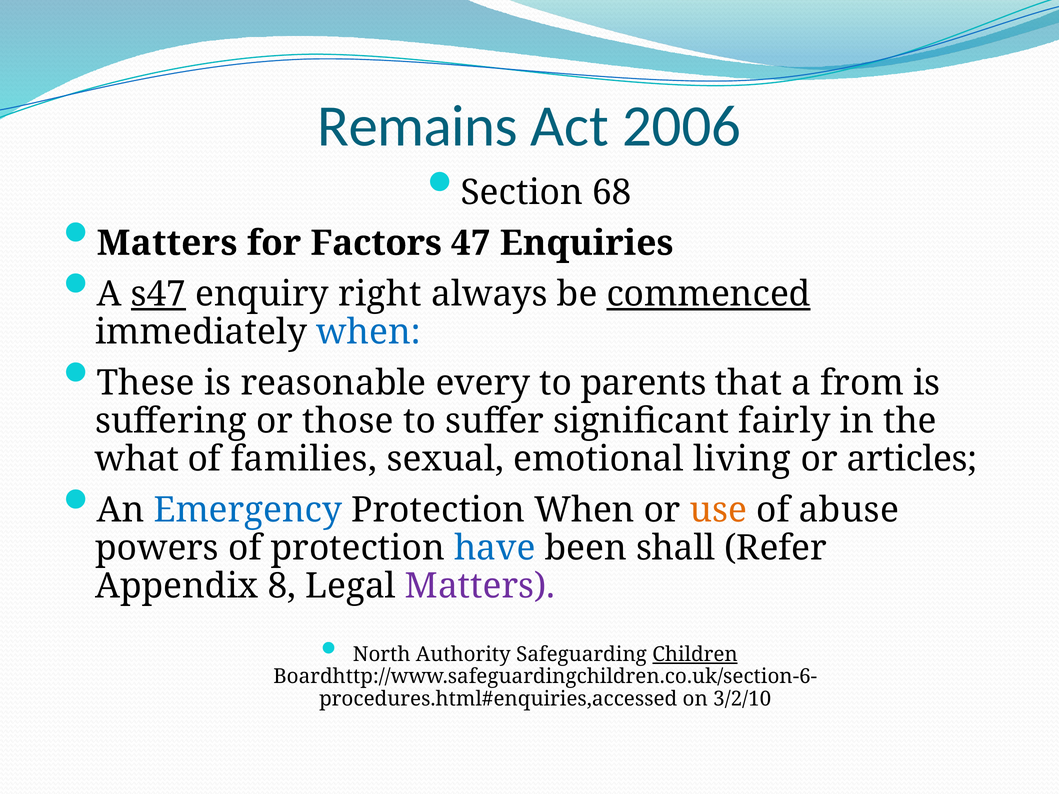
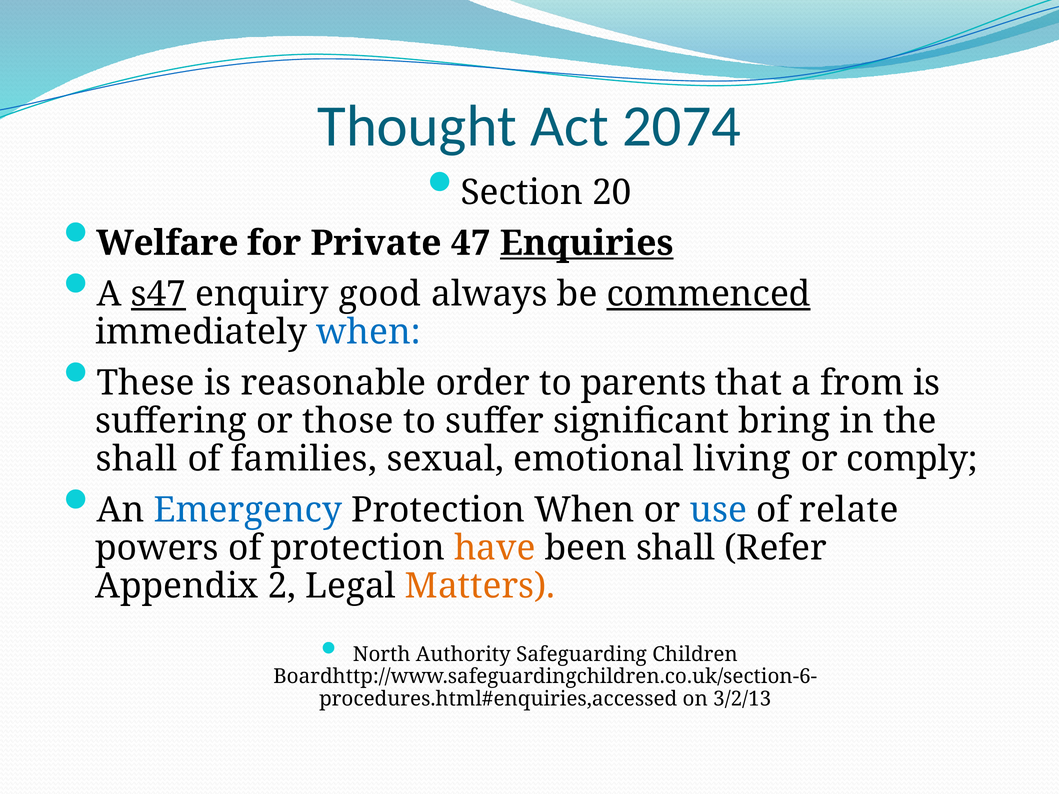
Remains: Remains -> Thought
2006: 2006 -> 2074
68: 68 -> 20
Matters at (167, 243): Matters -> Welfare
Factors: Factors -> Private
Enquiries underline: none -> present
right: right -> good
every: every -> order
fairly: fairly -> bring
what at (137, 459): what -> shall
articles: articles -> comply
use colour: orange -> blue
abuse: abuse -> relate
have colour: blue -> orange
8: 8 -> 2
Matters at (480, 586) colour: purple -> orange
Children underline: present -> none
3/2/10: 3/2/10 -> 3/2/13
